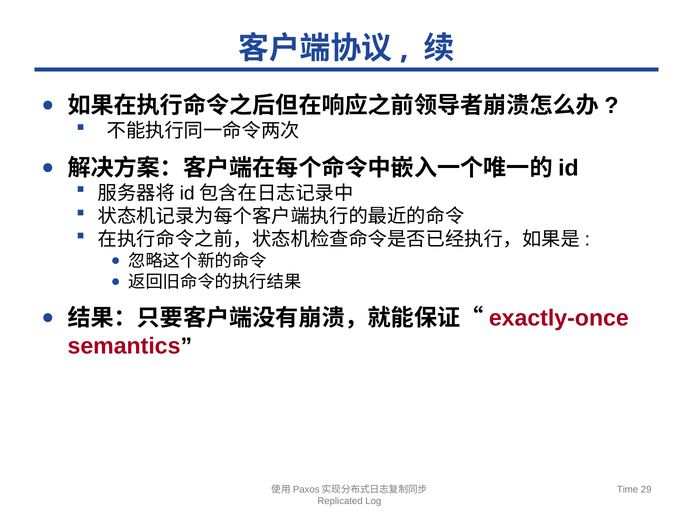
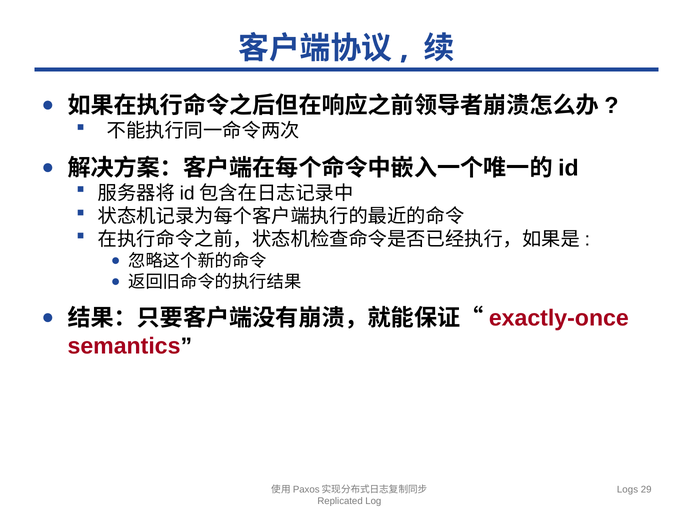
Time: Time -> Logs
